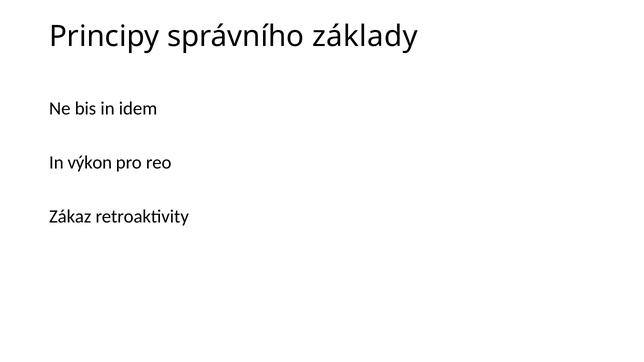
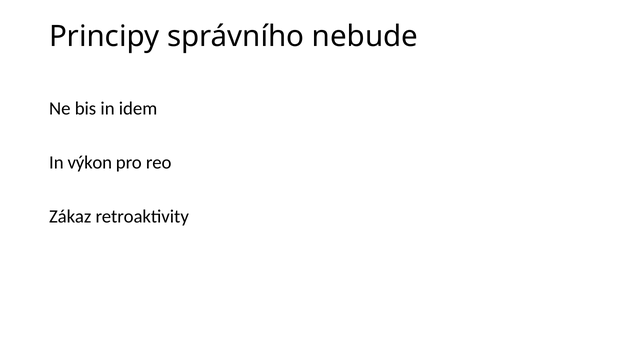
základy: základy -> nebude
